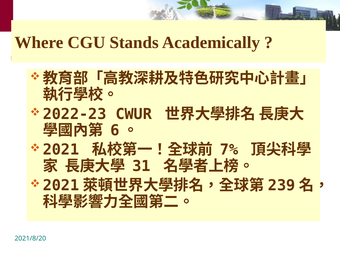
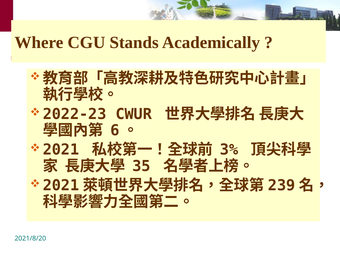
7%: 7% -> 3%
31: 31 -> 35
